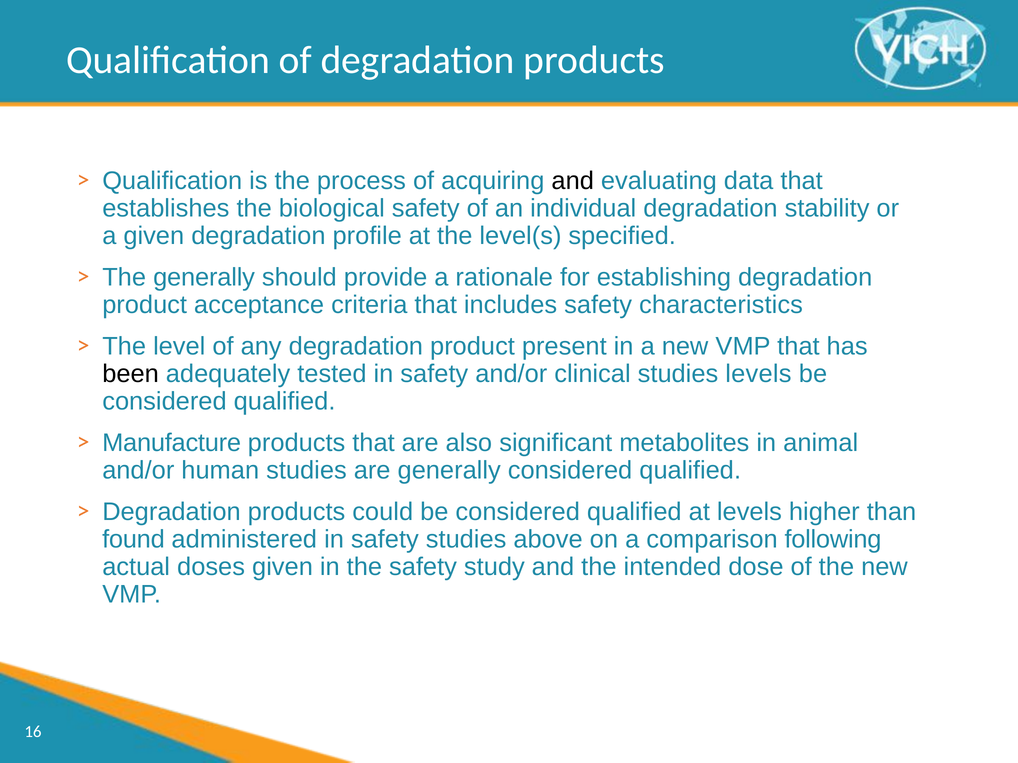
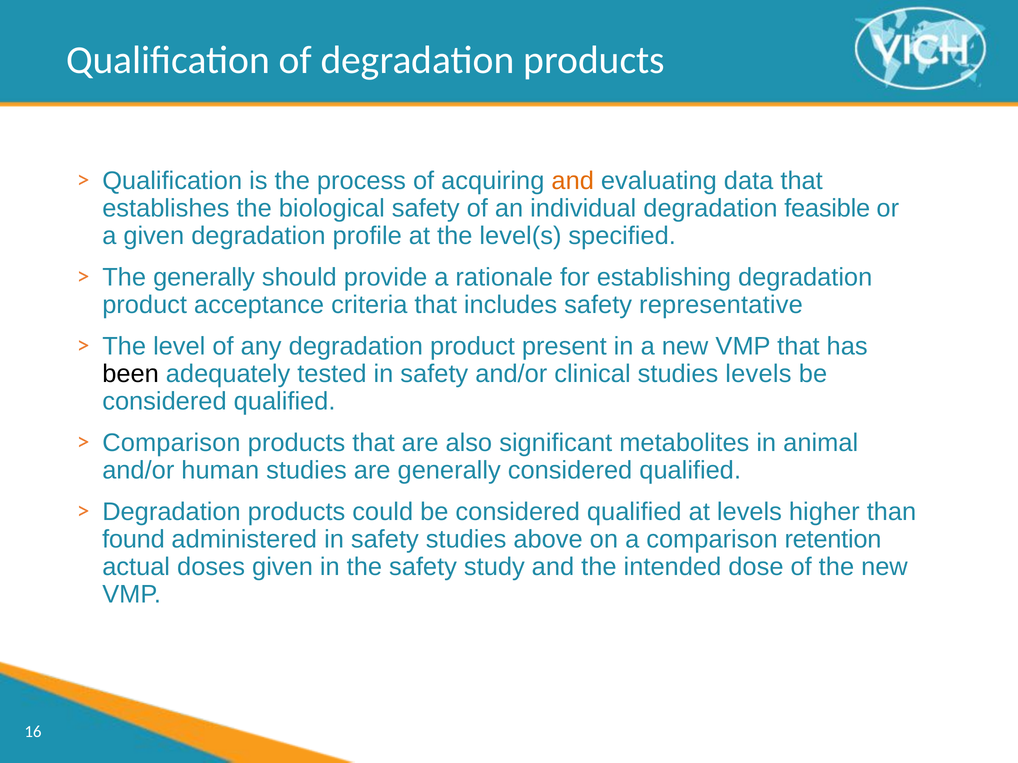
and at (573, 181) colour: black -> orange
stability: stability -> feasible
characteristics: characteristics -> representative
Manufacture at (172, 443): Manufacture -> Comparison
following: following -> retention
